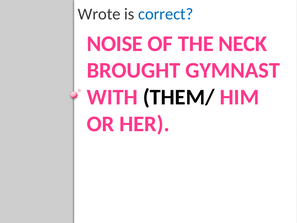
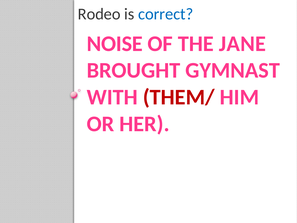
Wrote: Wrote -> Rodeo
NECK: NECK -> JANE
THEM/ colour: black -> red
